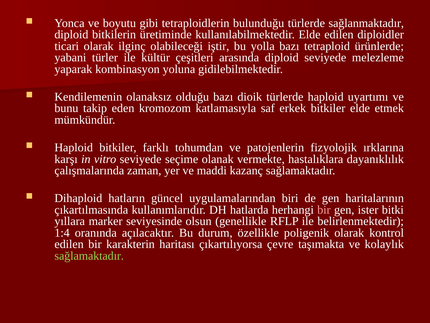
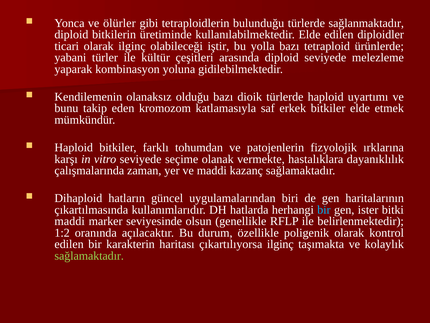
boyutu: boyutu -> ölürler
bir at (324, 209) colour: pink -> light blue
yıllara at (70, 221): yıllara -> maddi
1:4: 1:4 -> 1:2
çıkartılıyorsa çevre: çevre -> ilginç
